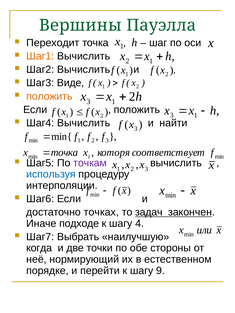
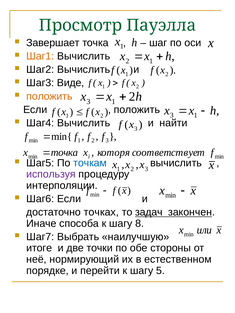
Вершины: Вершины -> Просмотр
Переходит: Переходит -> Завершает
точкам colour: purple -> blue
используя colour: blue -> purple
подходе: подходе -> способа
4: 4 -> 8
когда: когда -> итоге
9: 9 -> 5
